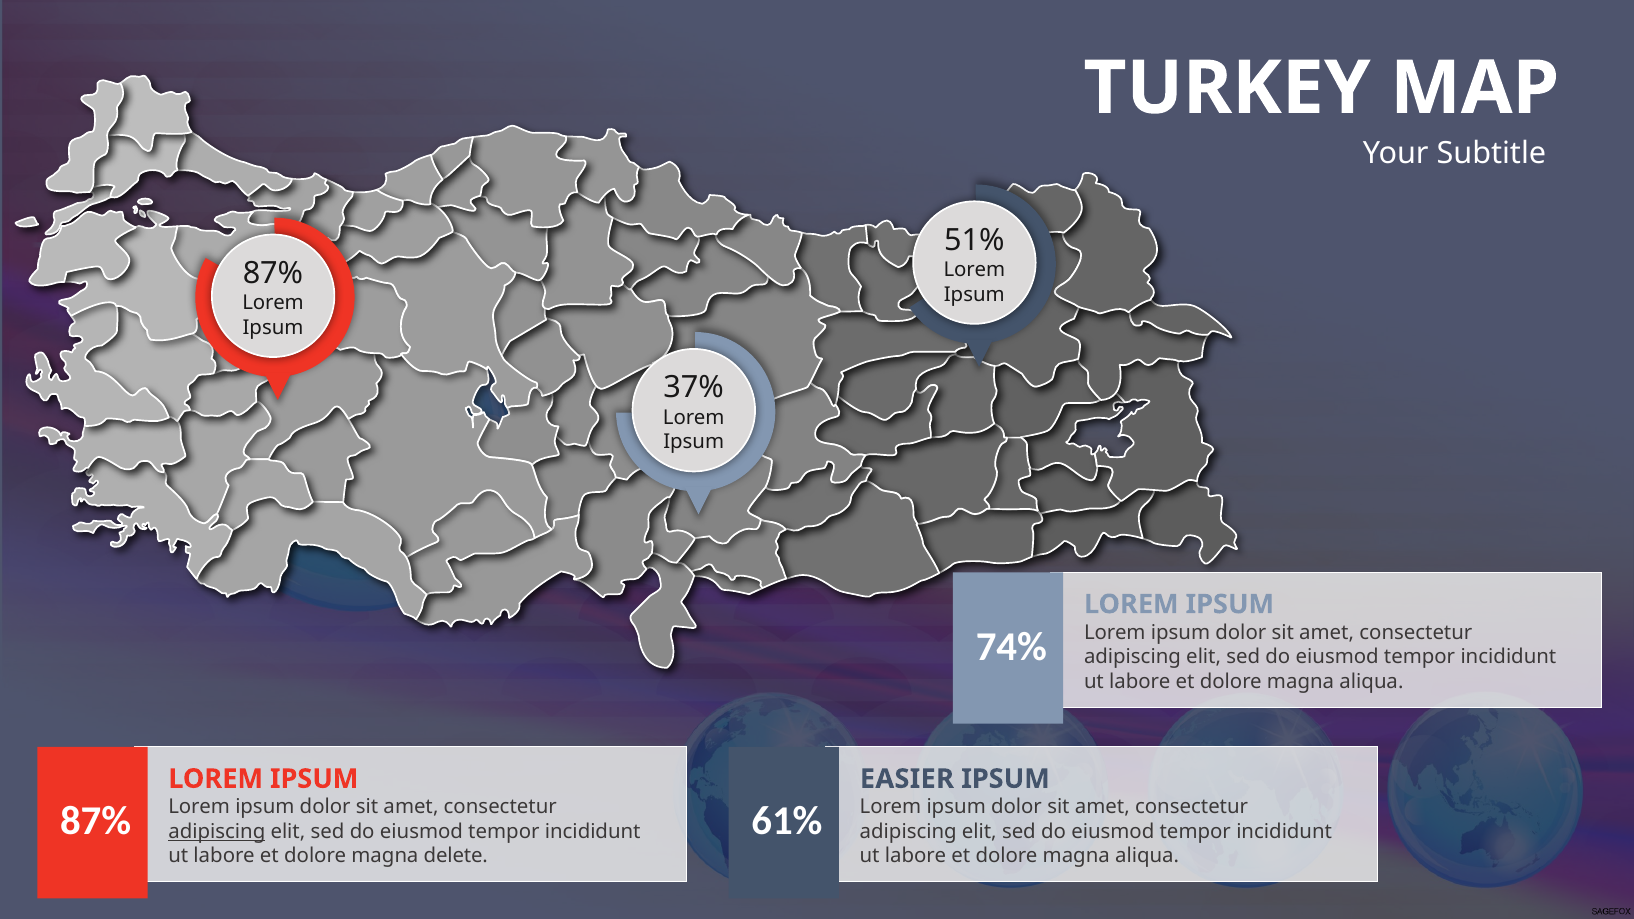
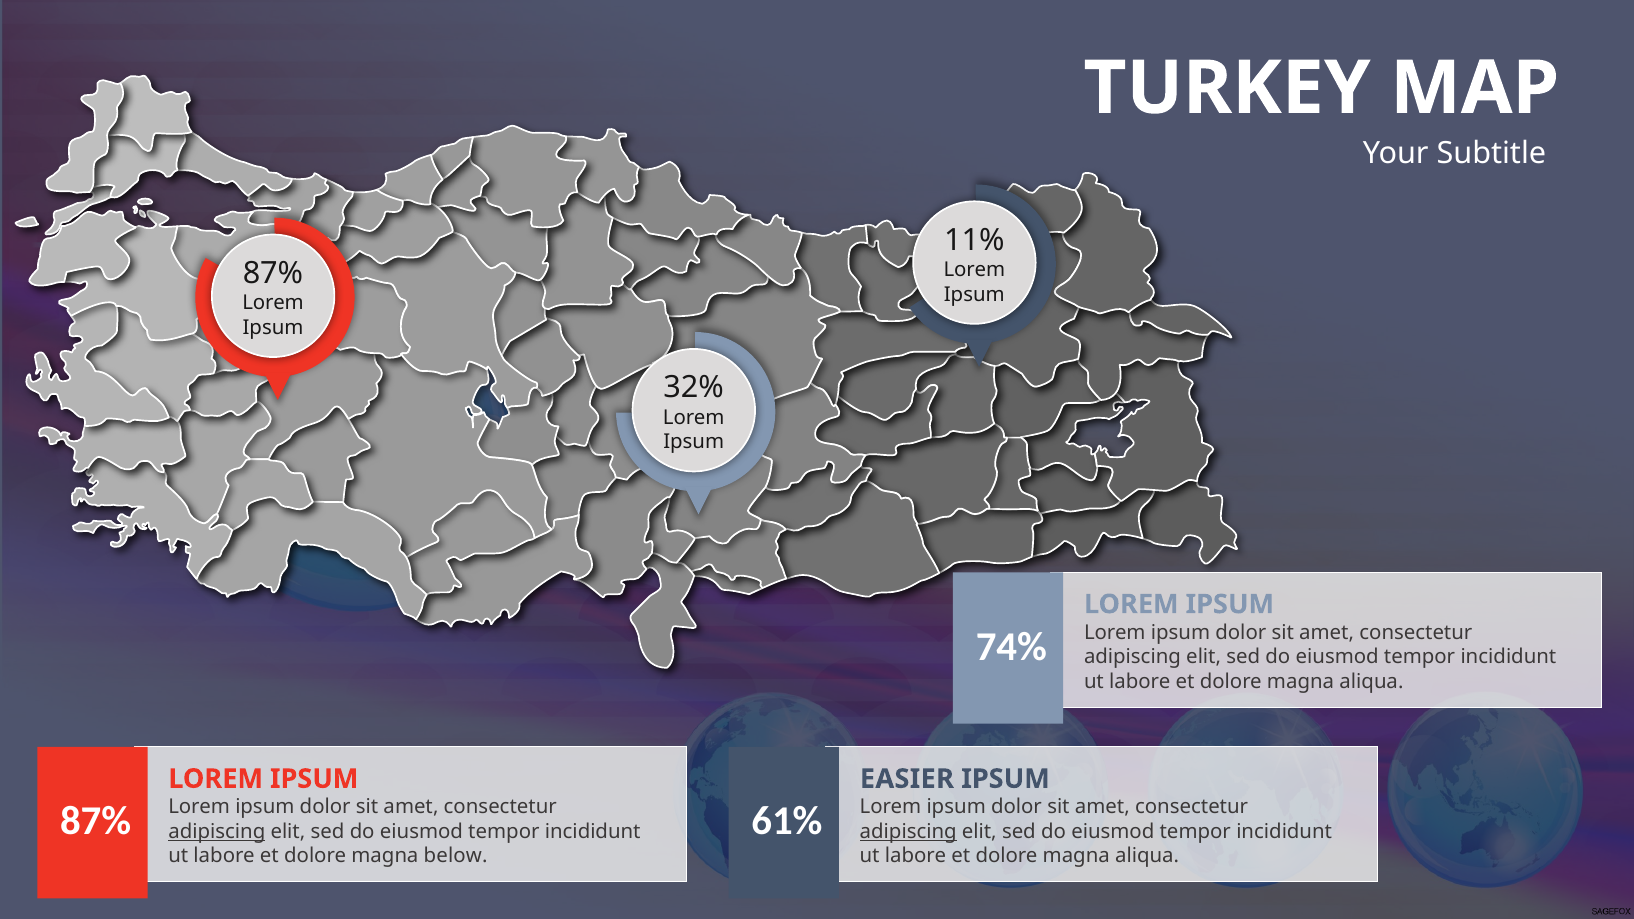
51%: 51% -> 11%
37%: 37% -> 32%
adipiscing at (908, 832) underline: none -> present
delete: delete -> below
